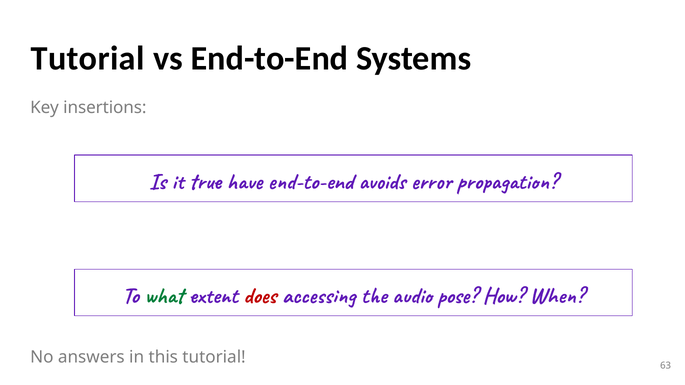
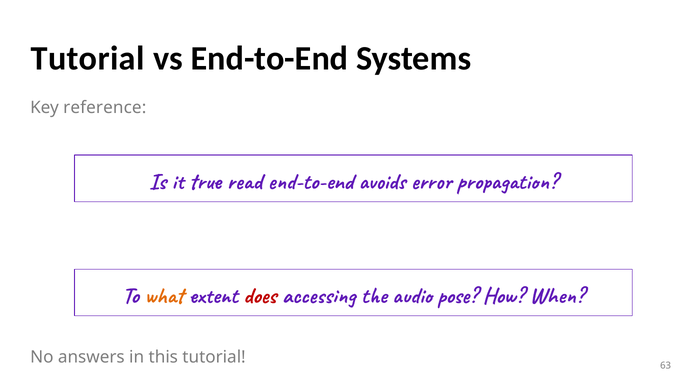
insertions: insertions -> reference
have: have -> read
what colour: green -> orange
